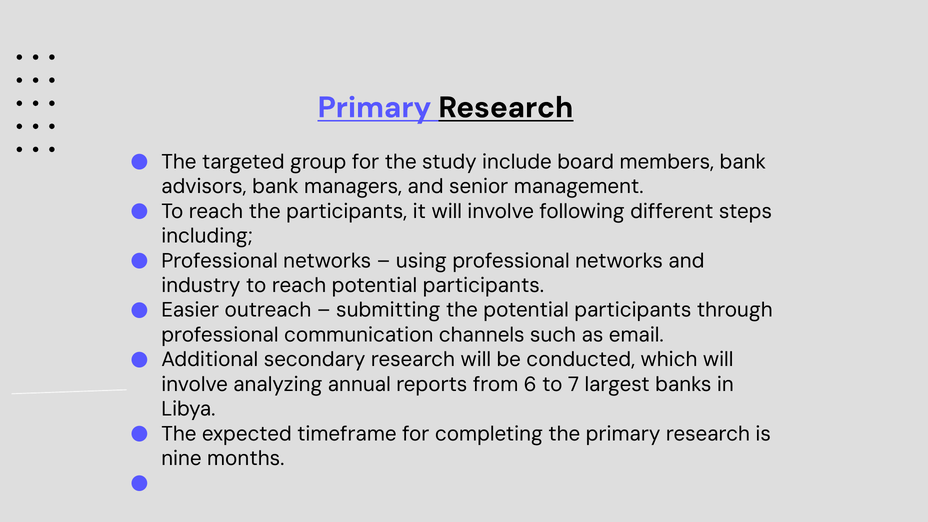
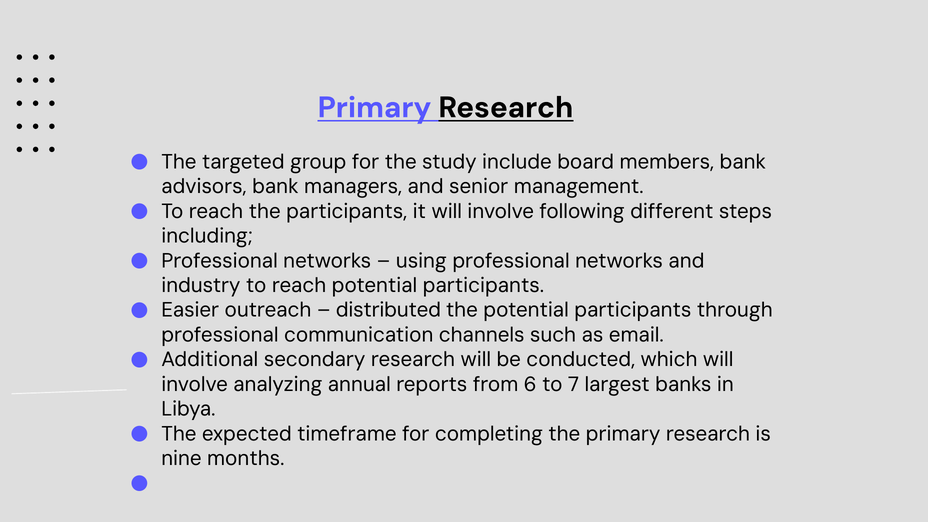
submitting: submitting -> distributed
